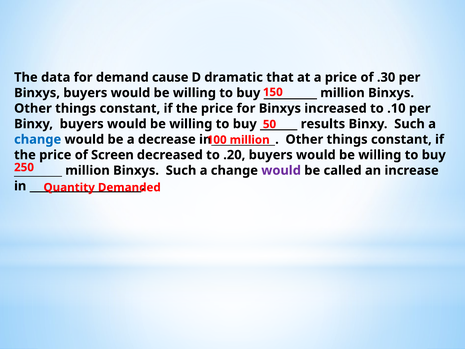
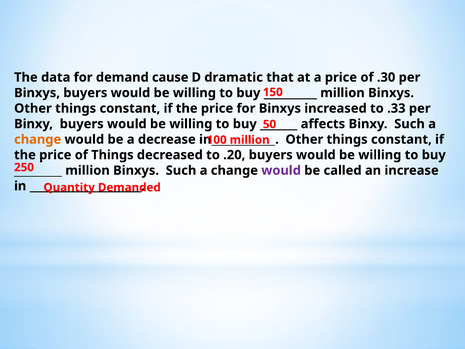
.10: .10 -> .33
results: results -> affects
change at (38, 139) colour: blue -> orange
of Screen: Screen -> Things
